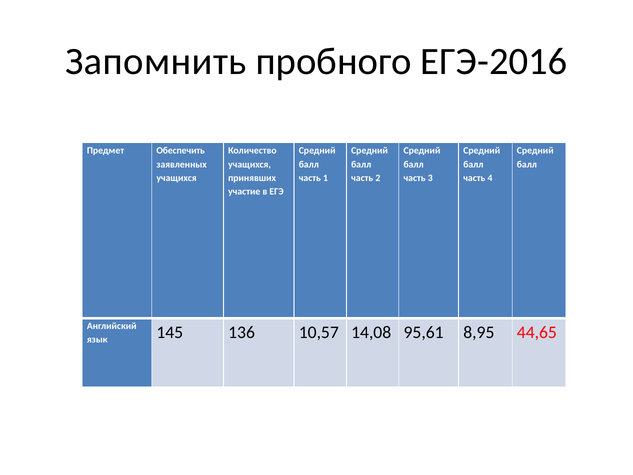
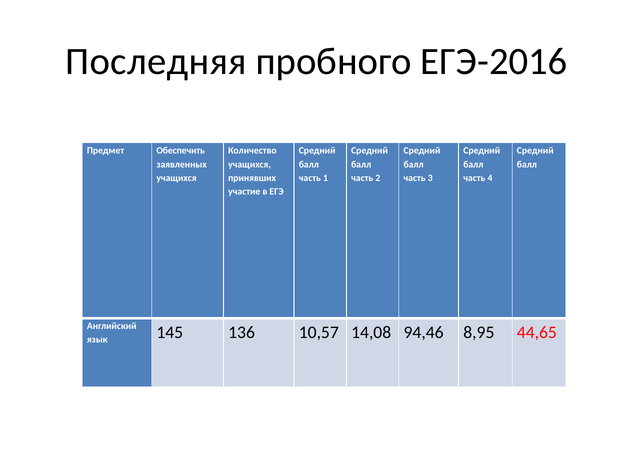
Запомнить: Запомнить -> Последняя
95,61: 95,61 -> 94,46
